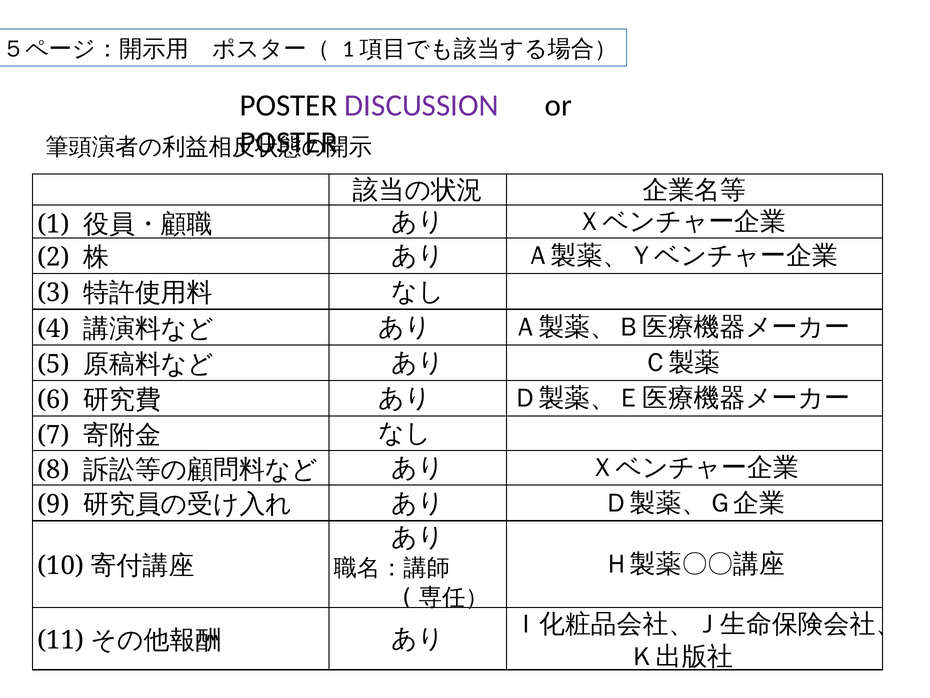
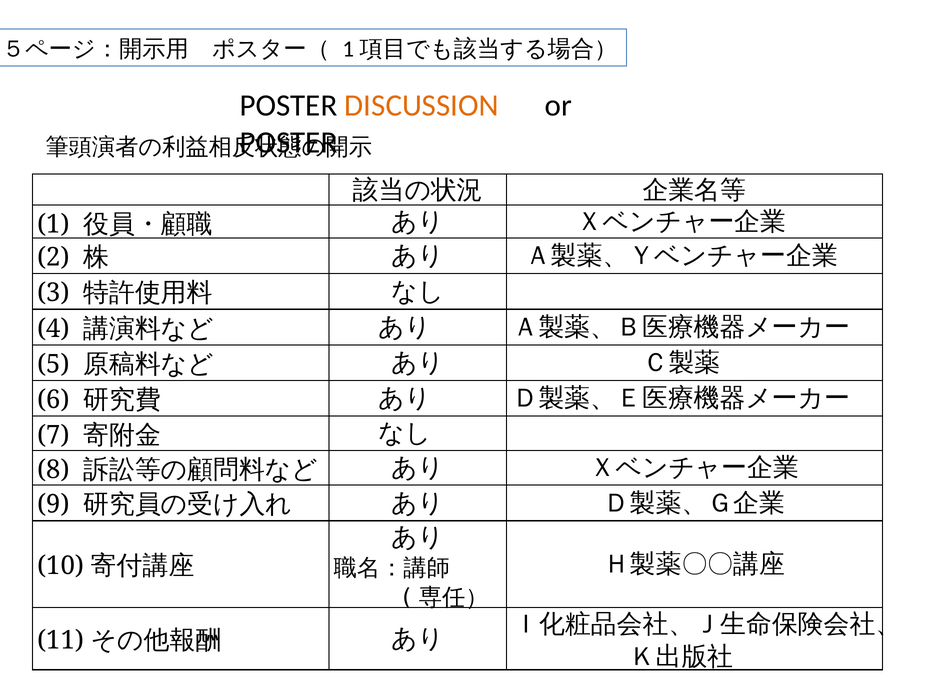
DISCUSSION colour: purple -> orange
